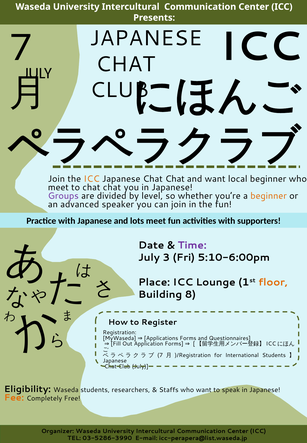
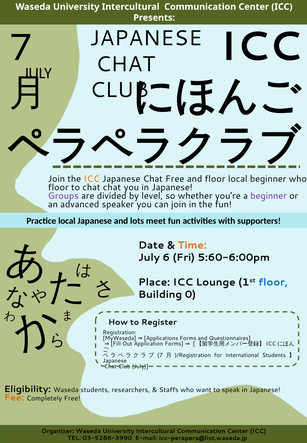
Japanese Chat Chat: Chat -> Free
and want: want -> floor
meet at (58, 188): meet -> floor
beginner at (269, 196) colour: orange -> purple
Practice with: with -> local
Time colour: purple -> orange
3: 3 -> 6
5:10-6:00pm: 5:10-6:00pm -> 5:60-6:00pm
floor at (273, 282) colour: orange -> blue
8: 8 -> 0
